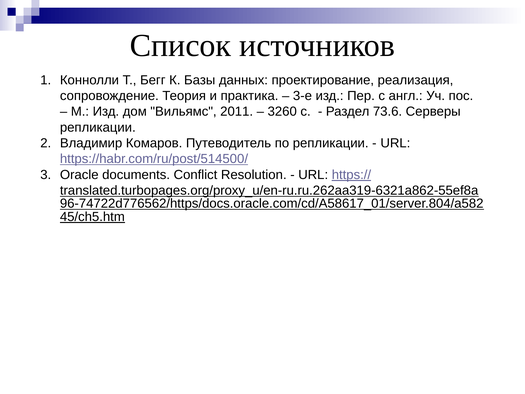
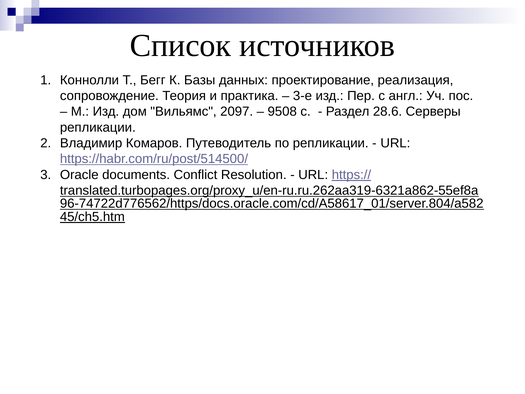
2011: 2011 -> 2097
3260: 3260 -> 9508
73.6: 73.6 -> 28.6
